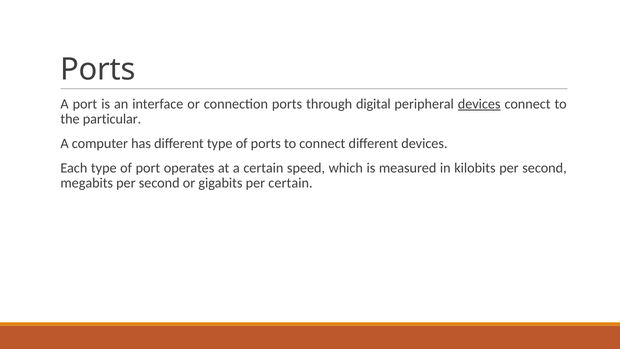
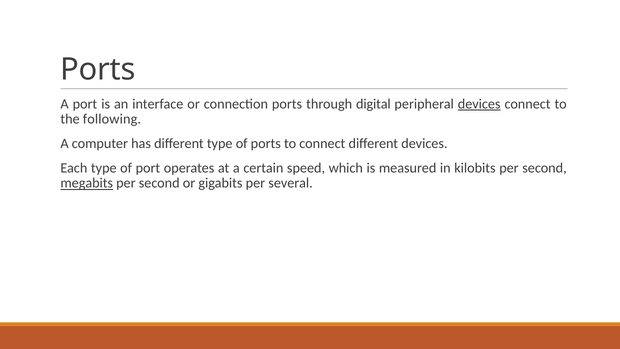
particular: particular -> following
megabits underline: none -> present
per certain: certain -> several
